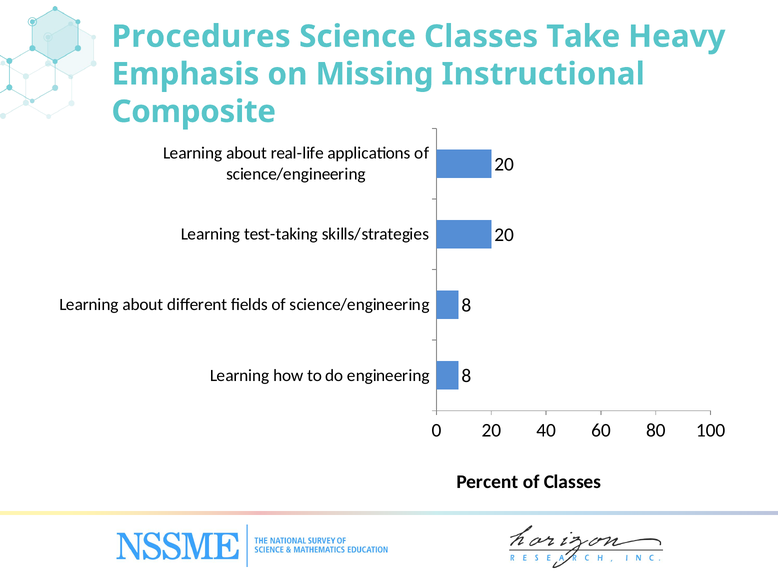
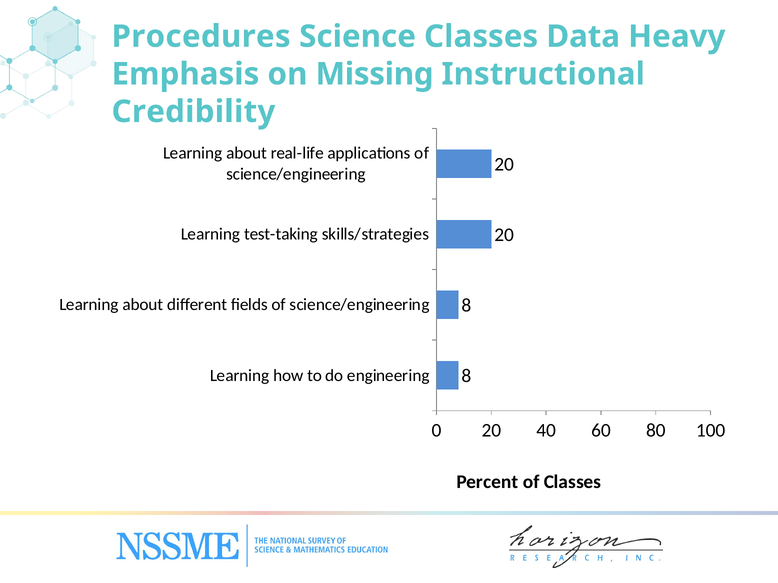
Take: Take -> Data
Composite: Composite -> Credibility
